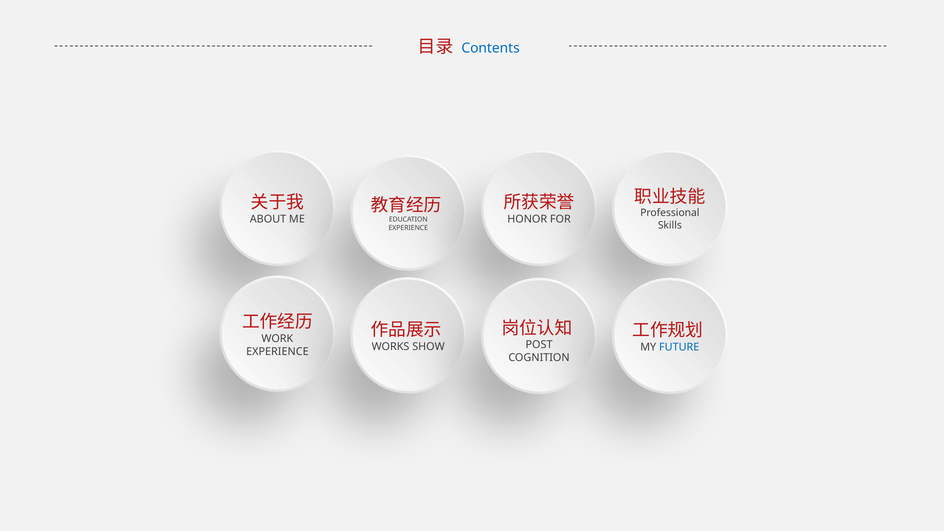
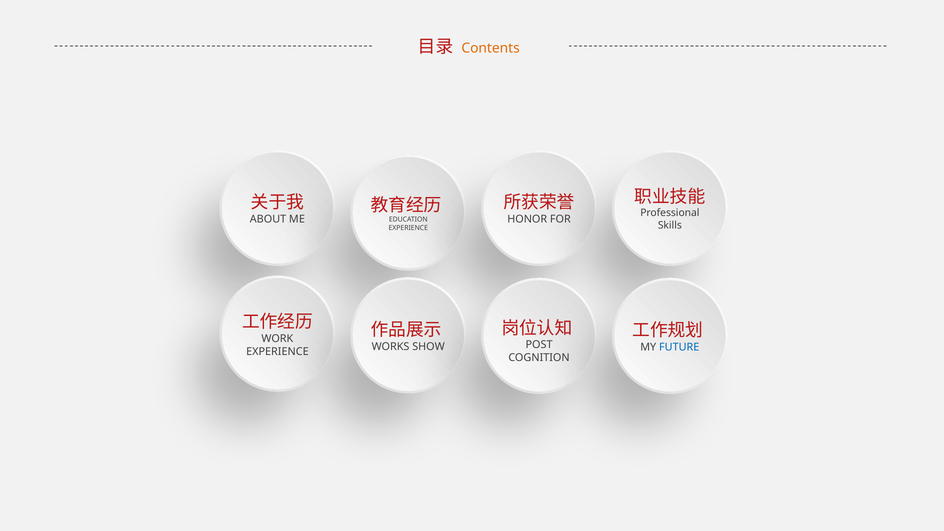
Contents colour: blue -> orange
